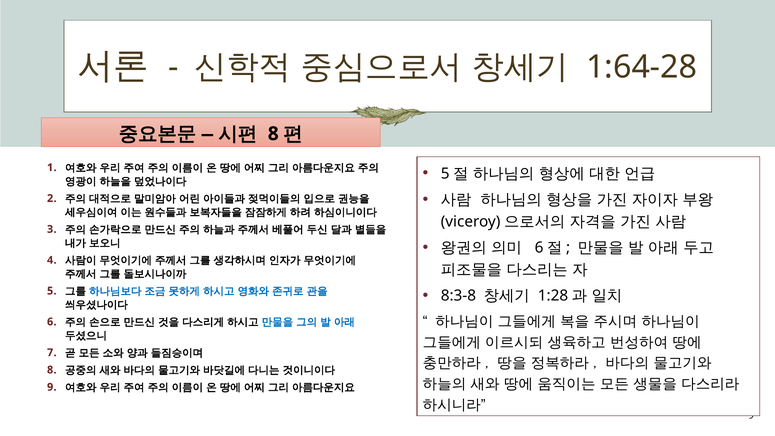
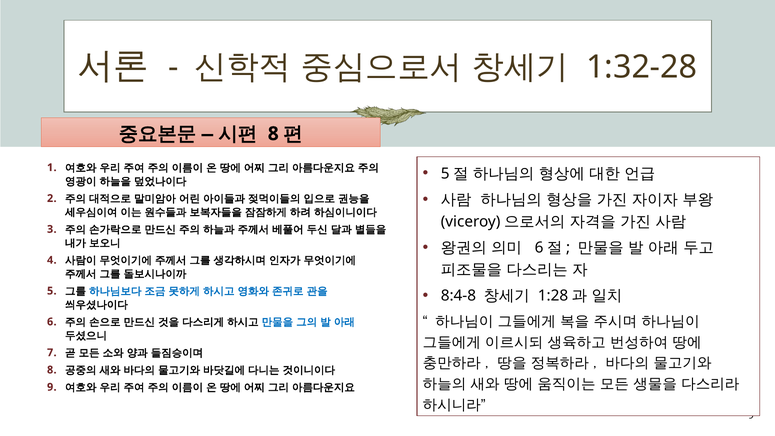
1:64-28: 1:64-28 -> 1:32-28
8:3-8: 8:3-8 -> 8:4-8
